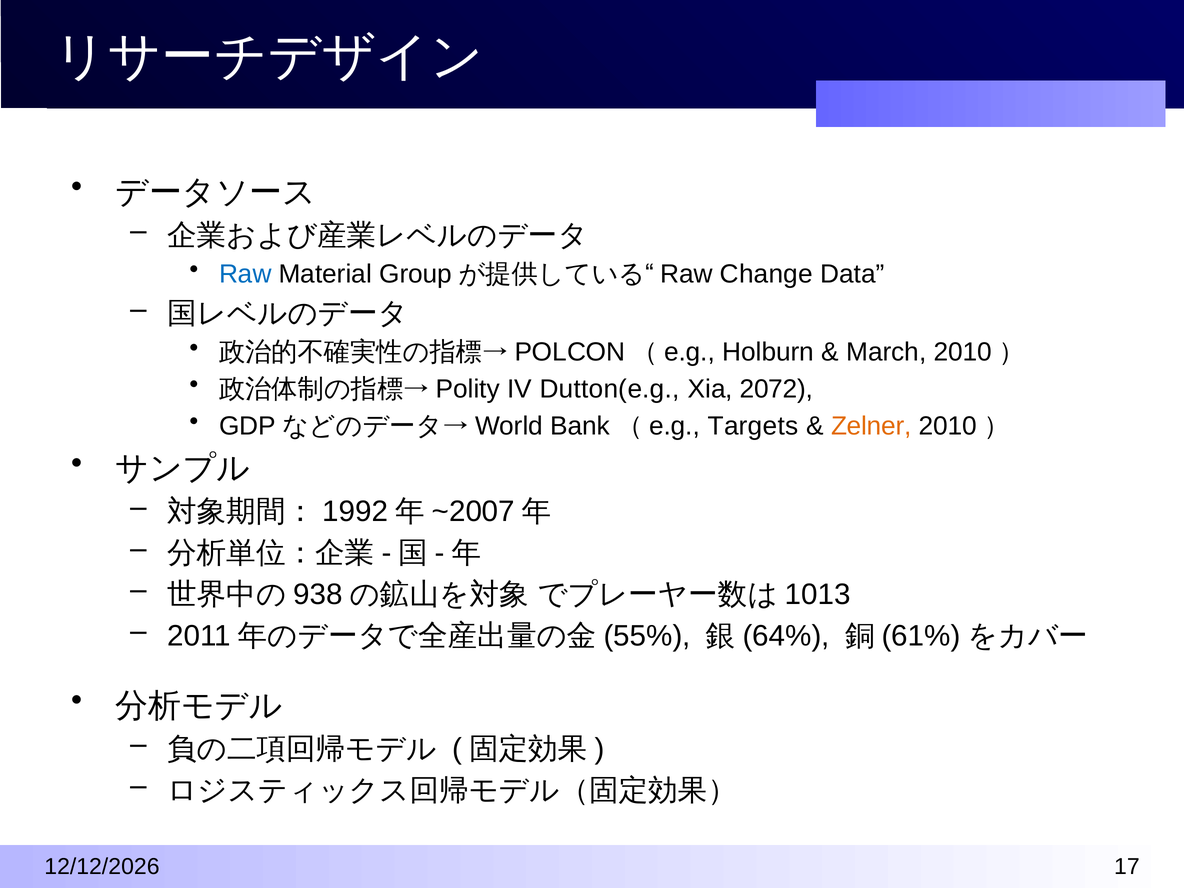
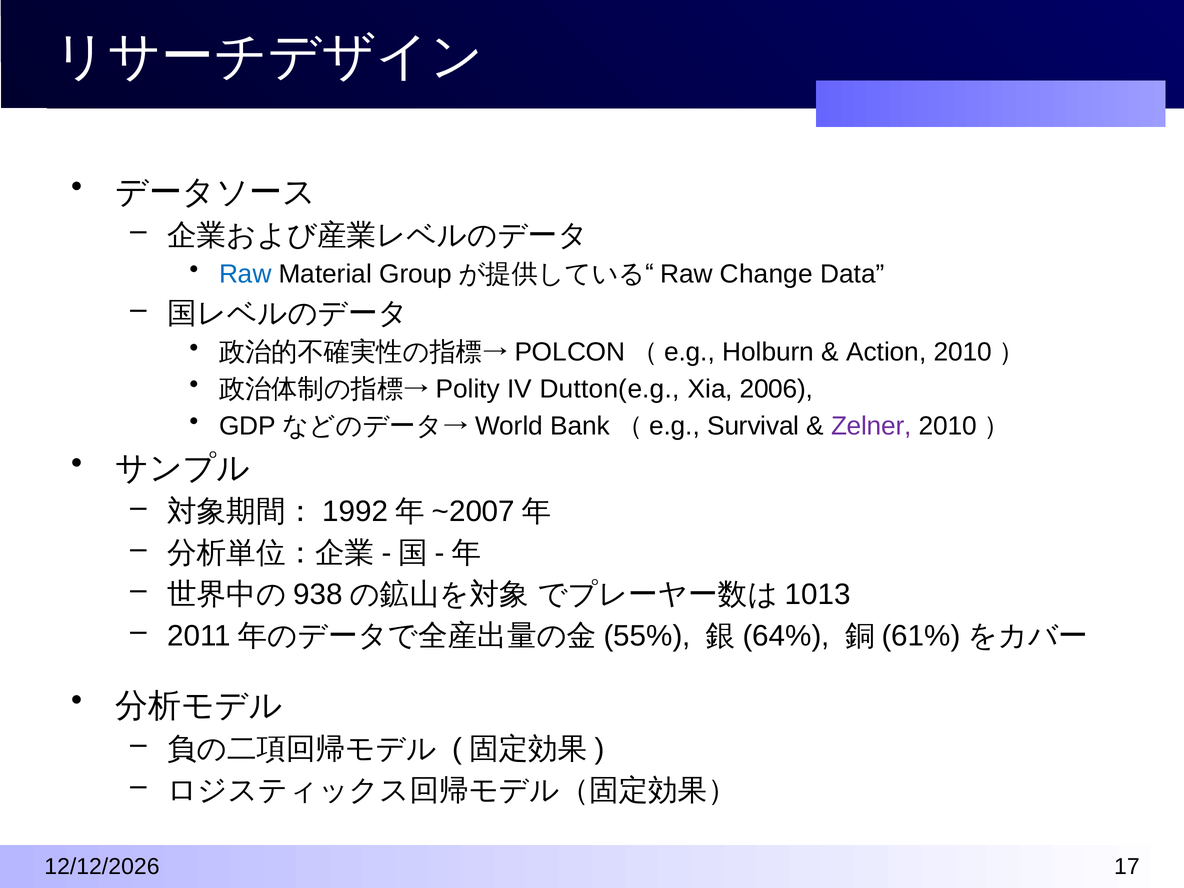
March: March -> Action
2072: 2072 -> 2006
Targets: Targets -> Survival
Zelner colour: orange -> purple
